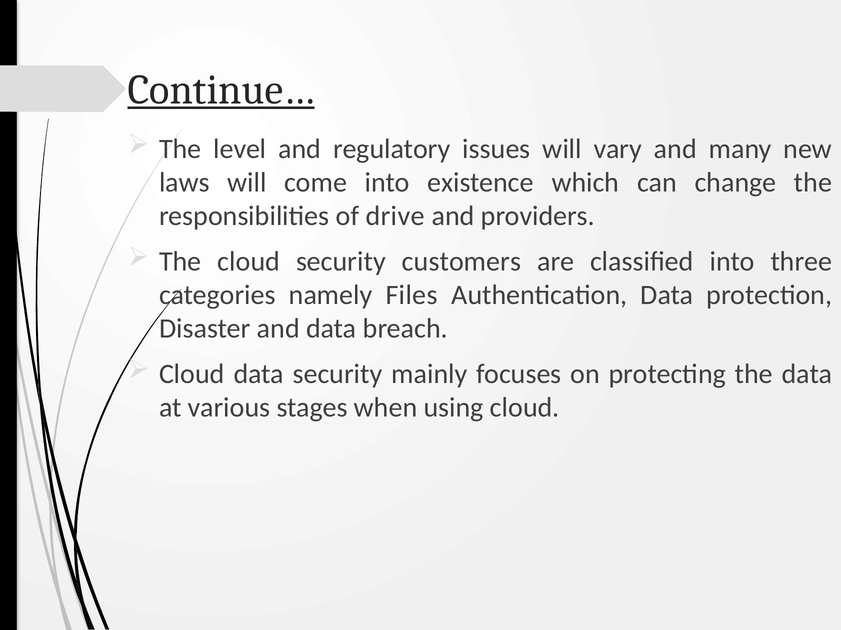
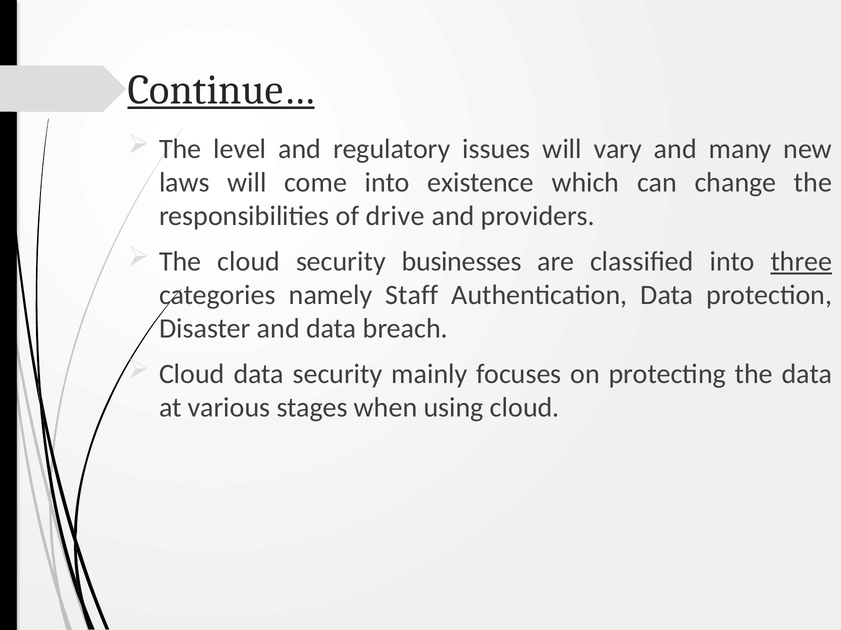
customers: customers -> businesses
three underline: none -> present
Files: Files -> Staff
